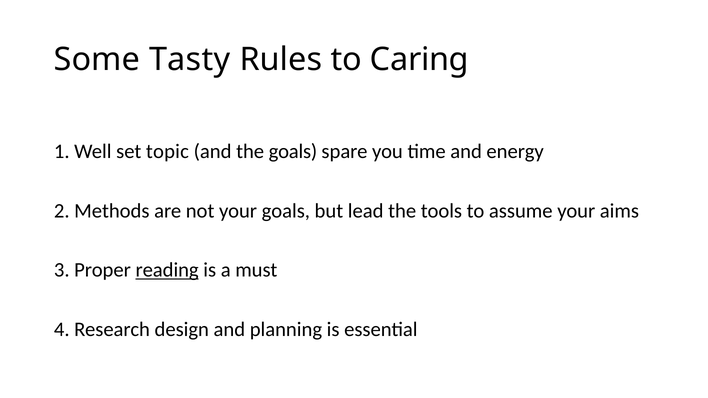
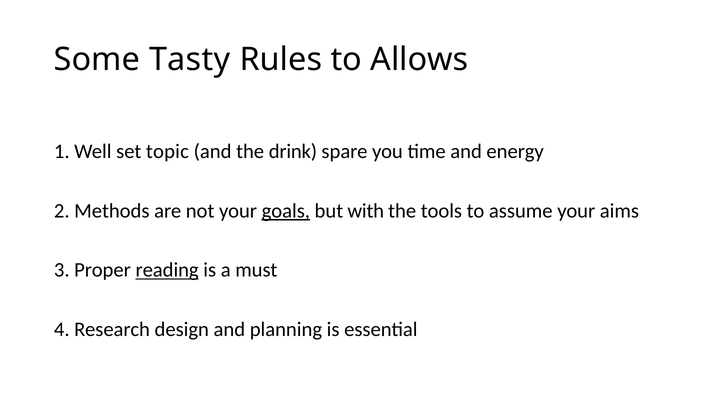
Caring: Caring -> Allows
the goals: goals -> drink
goals at (286, 211) underline: none -> present
lead: lead -> with
